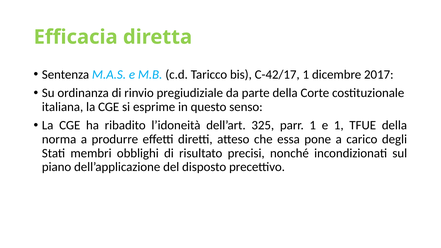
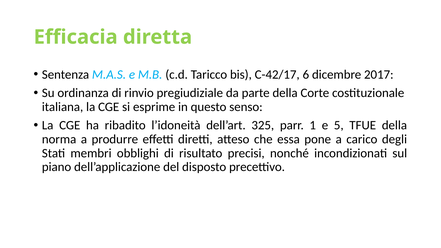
C-42/17 1: 1 -> 6
e 1: 1 -> 5
